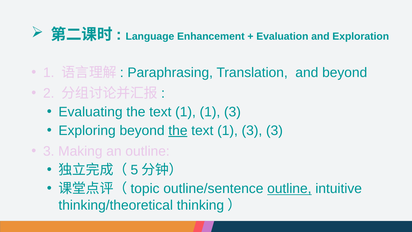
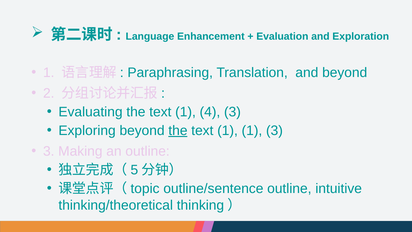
1 1: 1 -> 4
text 1 3: 3 -> 1
outline at (289, 188) underline: present -> none
